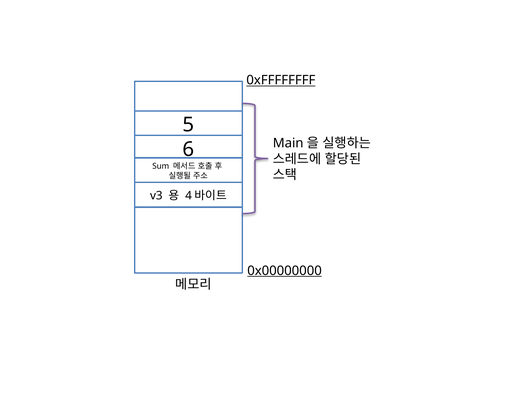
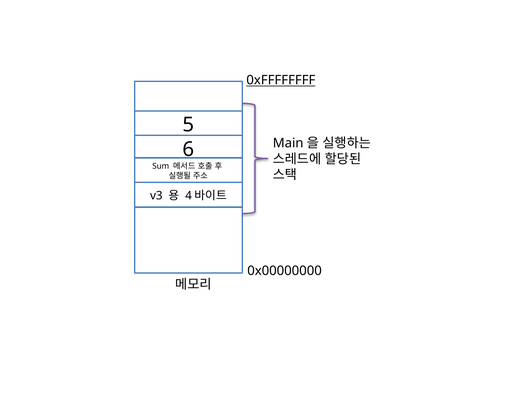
0x00000000 underline: present -> none
